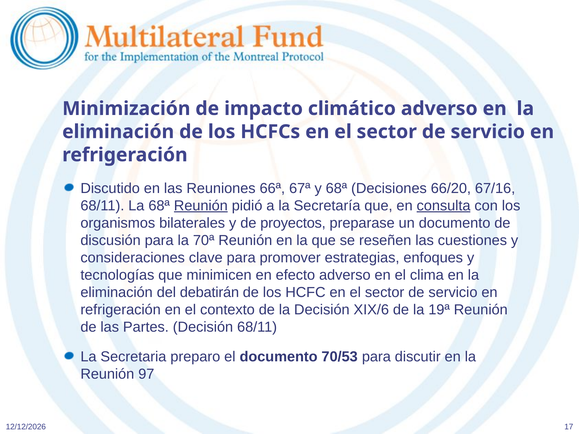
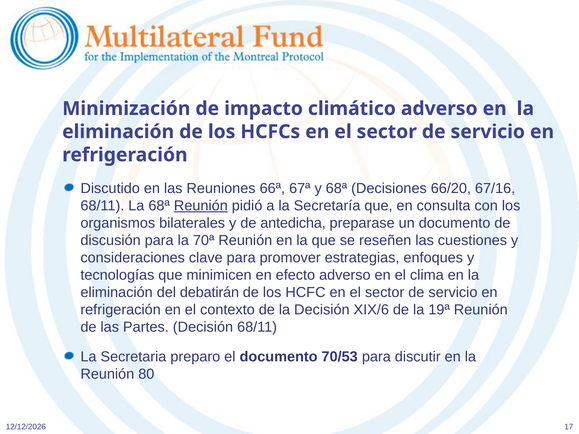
consulta underline: present -> none
proyectos: proyectos -> antedicha
97: 97 -> 80
